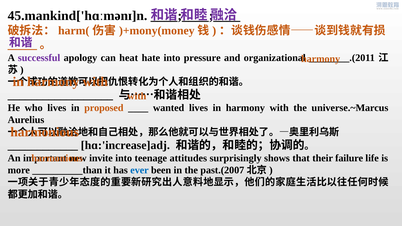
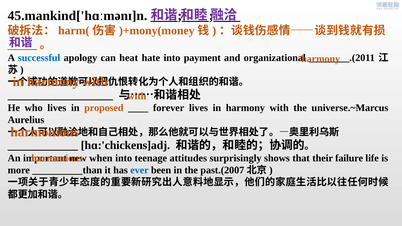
successful colour: purple -> blue
pressure: pressure -> payment
wanted: wanted -> forever
hɑ:'increase]adj: hɑ:'increase]adj -> hɑ:'chickens]adj
invite: invite -> when
